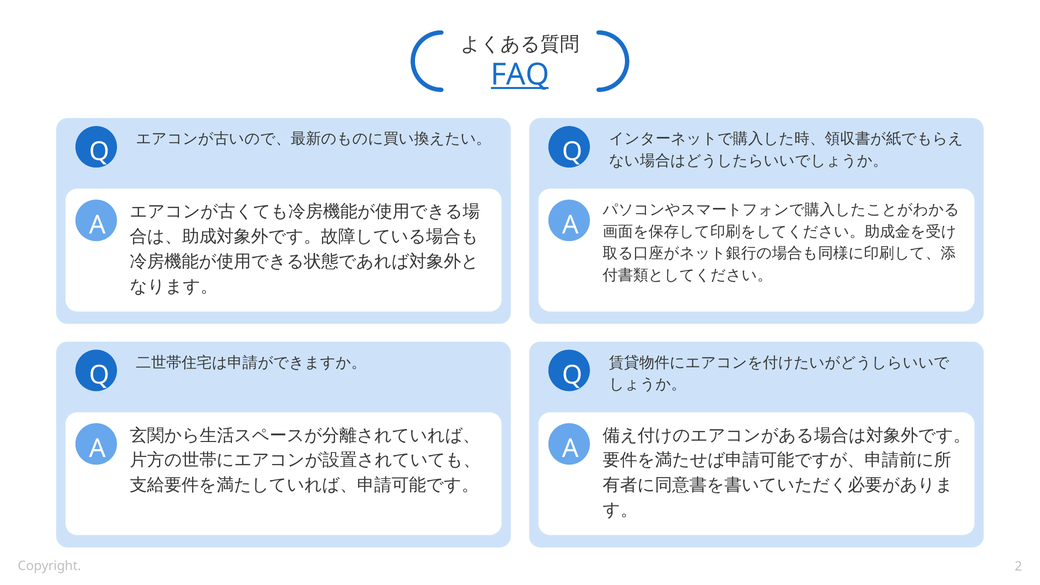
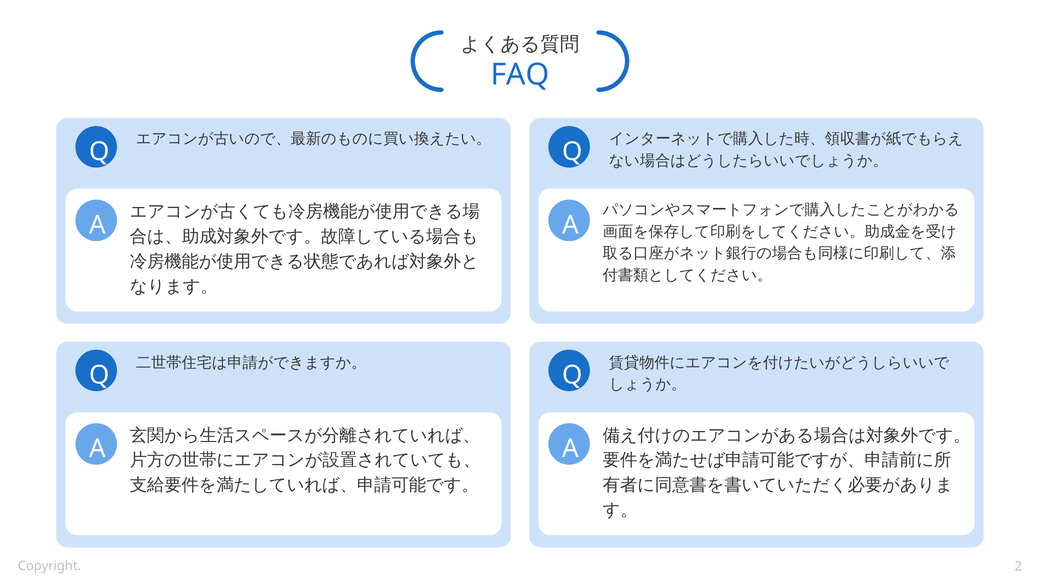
FAQ underline: present -> none
